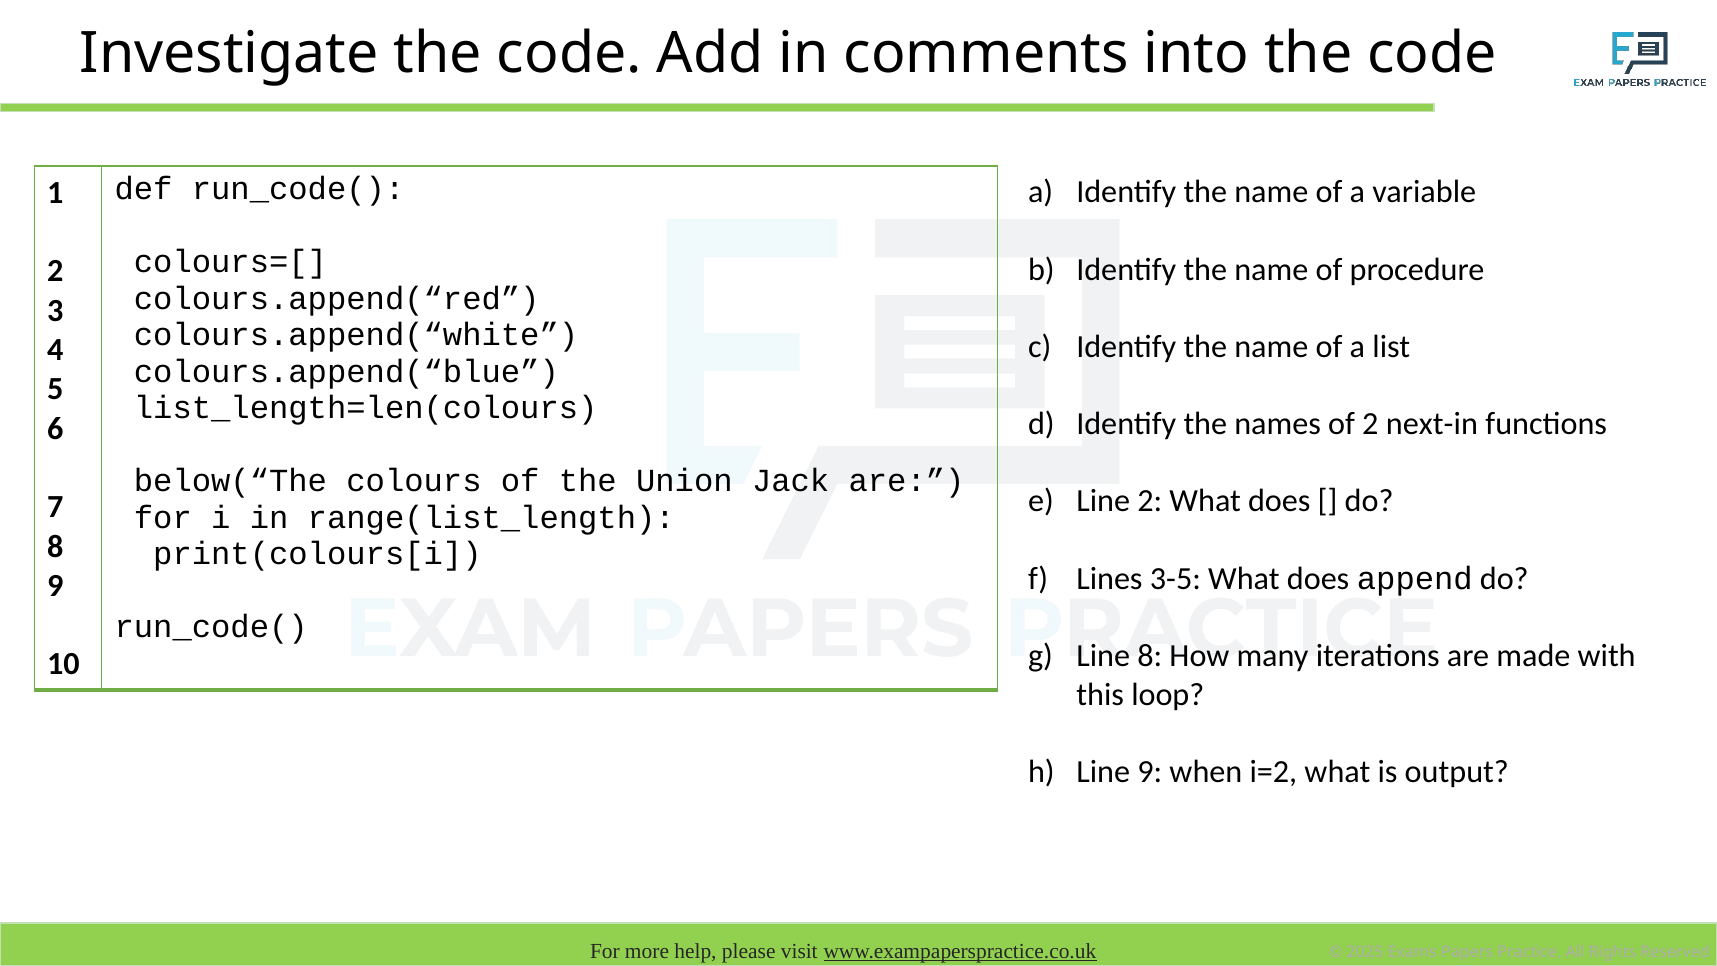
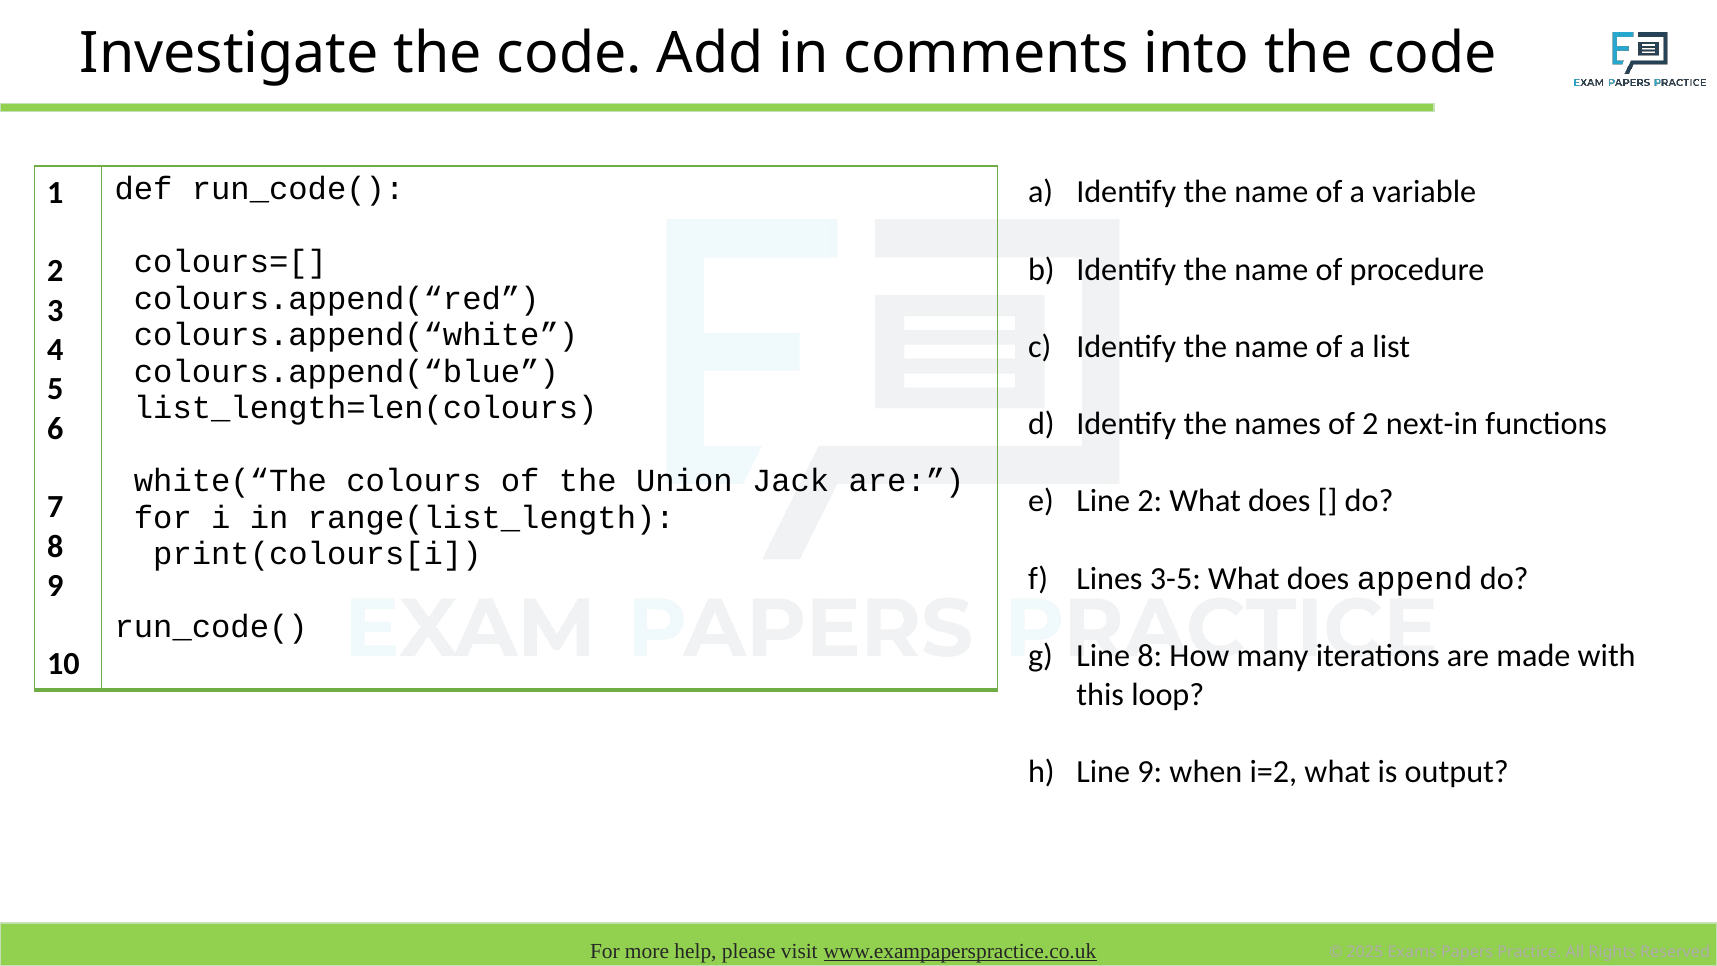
below(“The: below(“The -> white(“The
